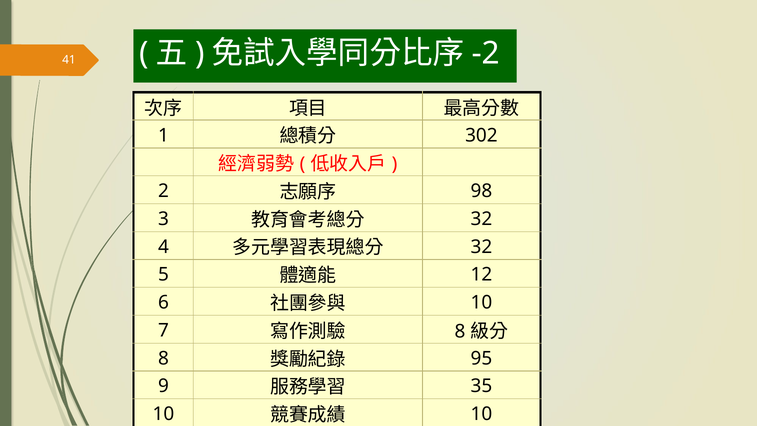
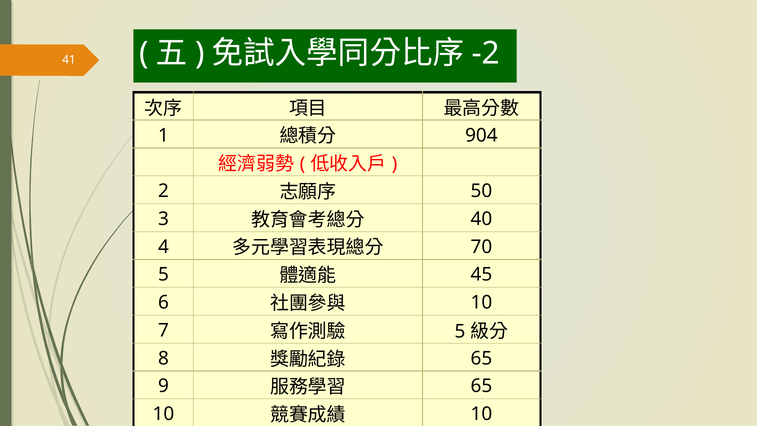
302: 302 -> 904
98: 98 -> 50
32 at (481, 219): 32 -> 40
32 at (481, 247): 32 -> 70
12: 12 -> 45
8 at (460, 331): 8 -> 5
95 at (481, 358): 95 -> 65
35 at (481, 386): 35 -> 65
